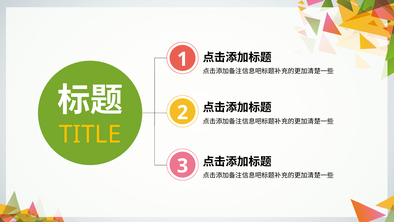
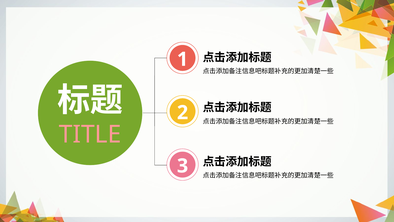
TITLE colour: yellow -> pink
